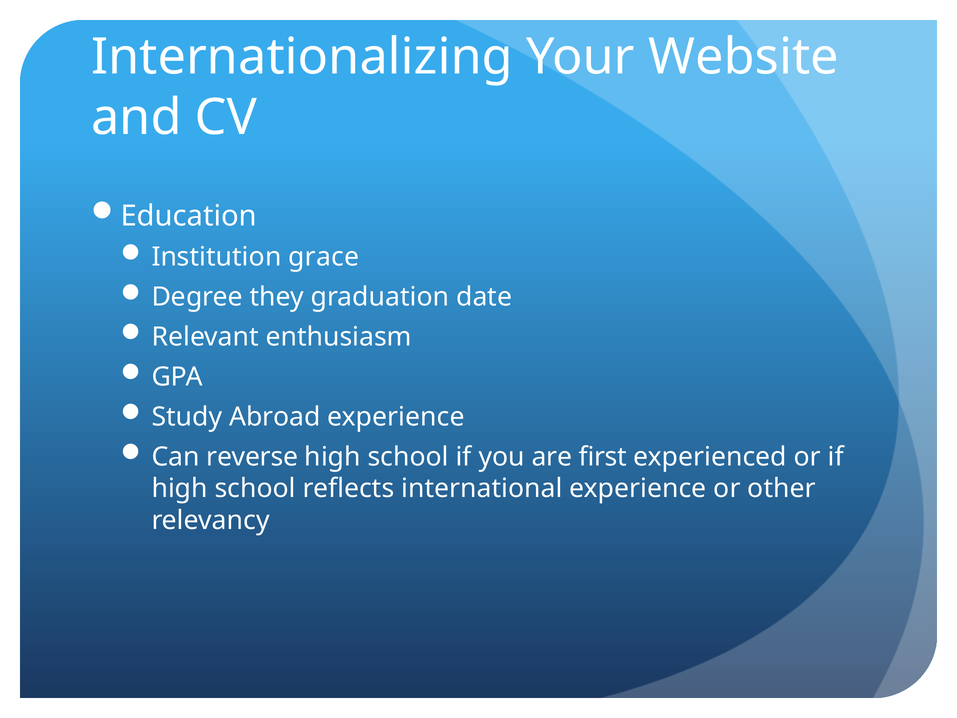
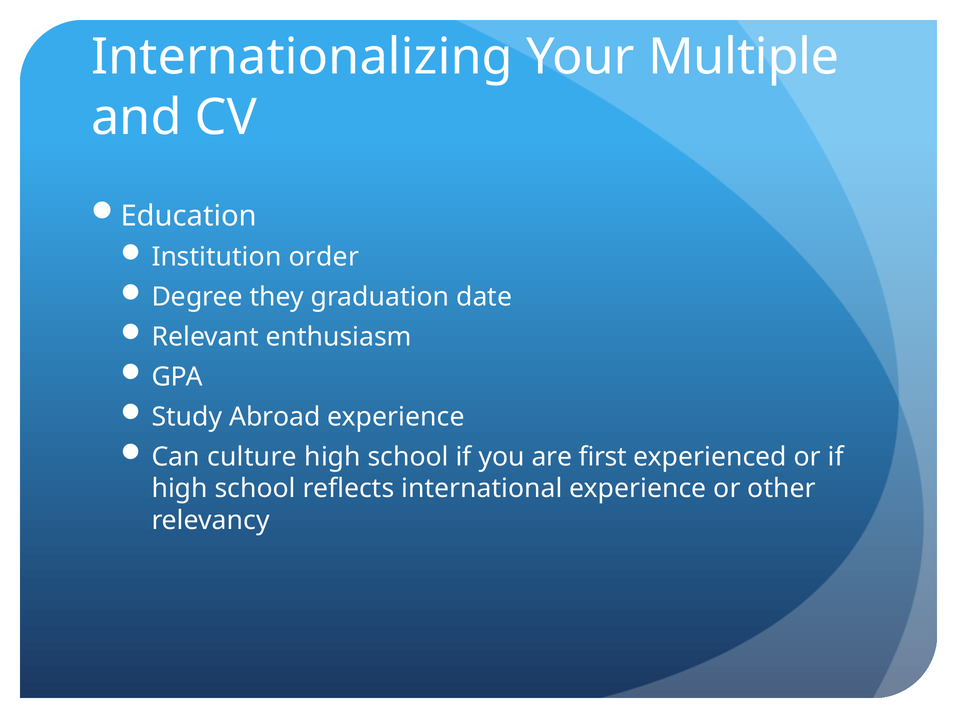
Website: Website -> Multiple
grace: grace -> order
reverse: reverse -> culture
